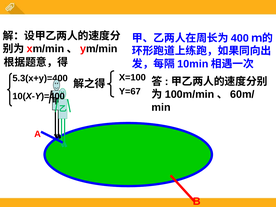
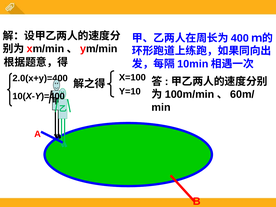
5.3(x+y)=400: 5.3(x+y)=400 -> 2.0(x+y)=400
Y=67: Y=67 -> Y=10
